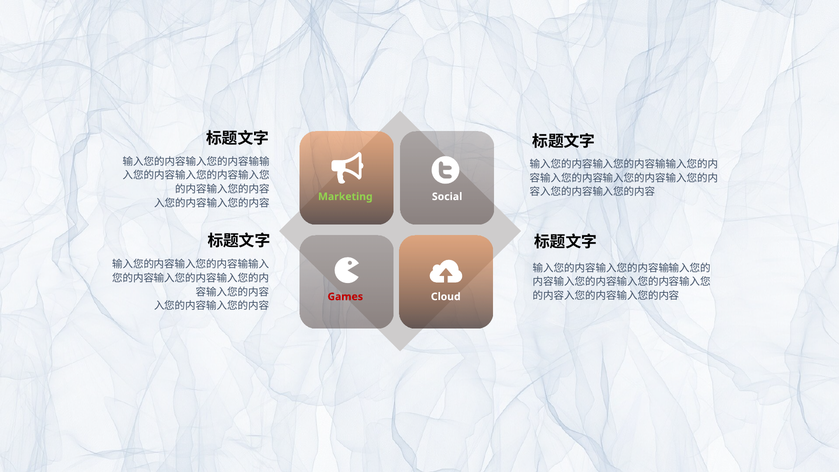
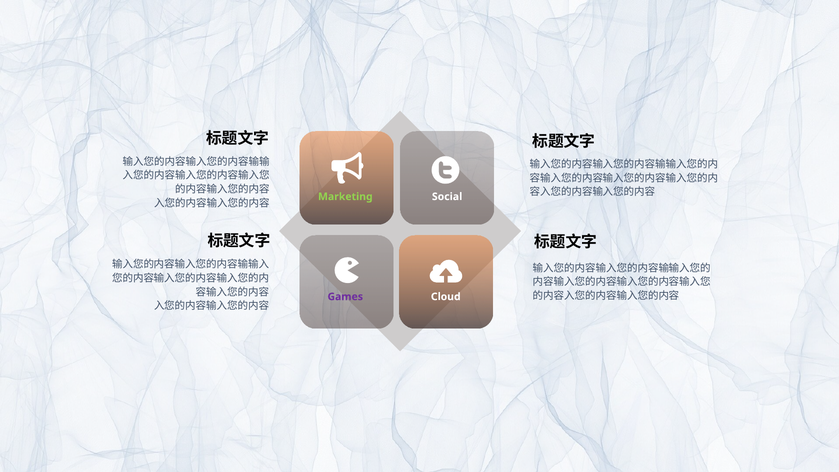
Games colour: red -> purple
